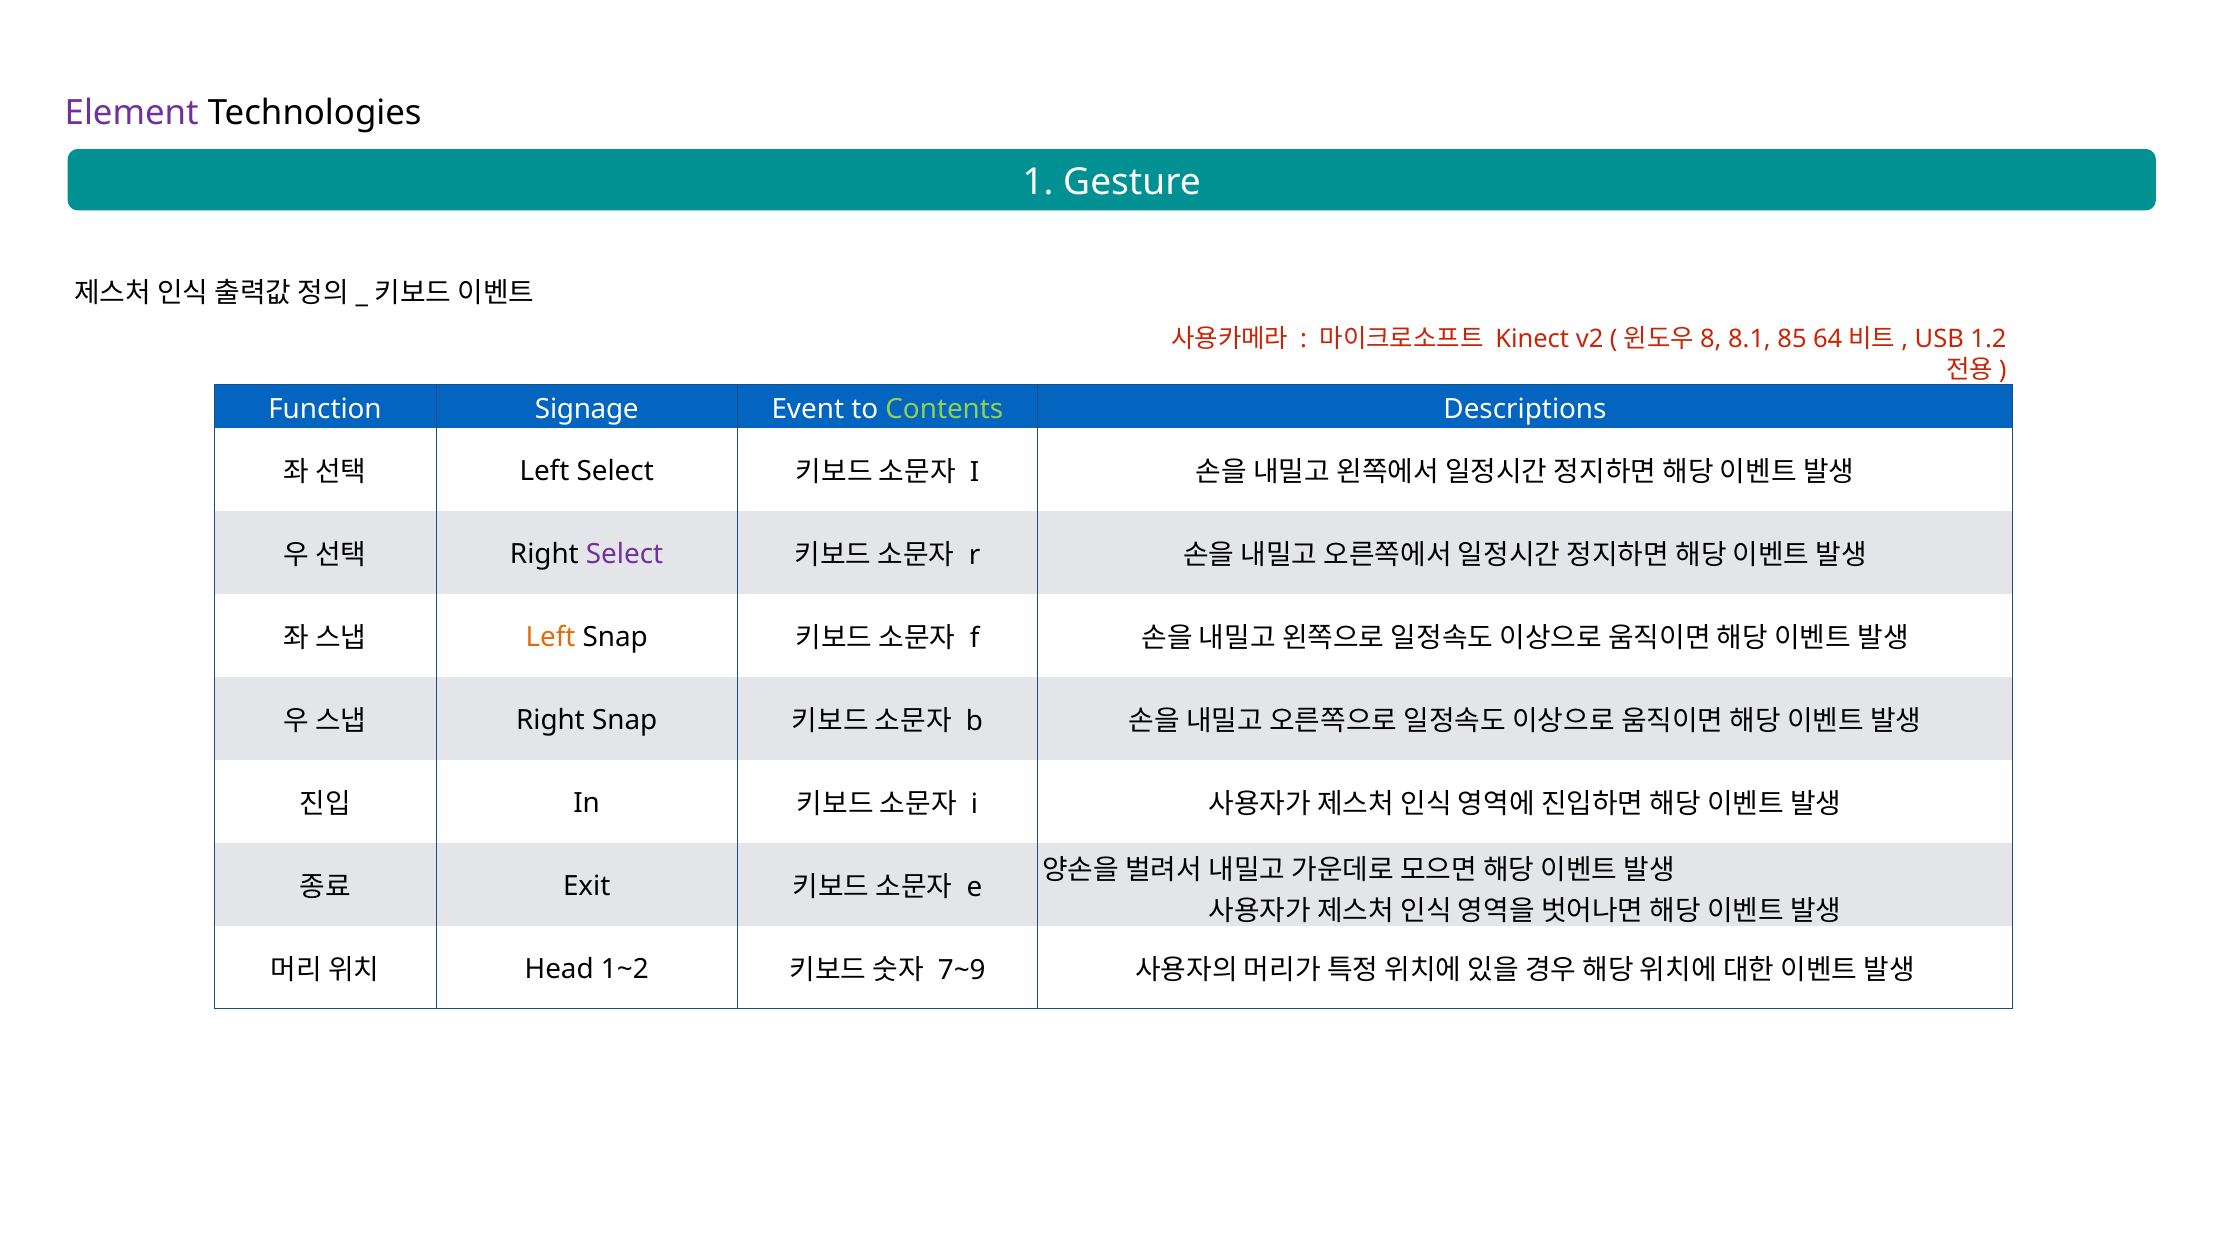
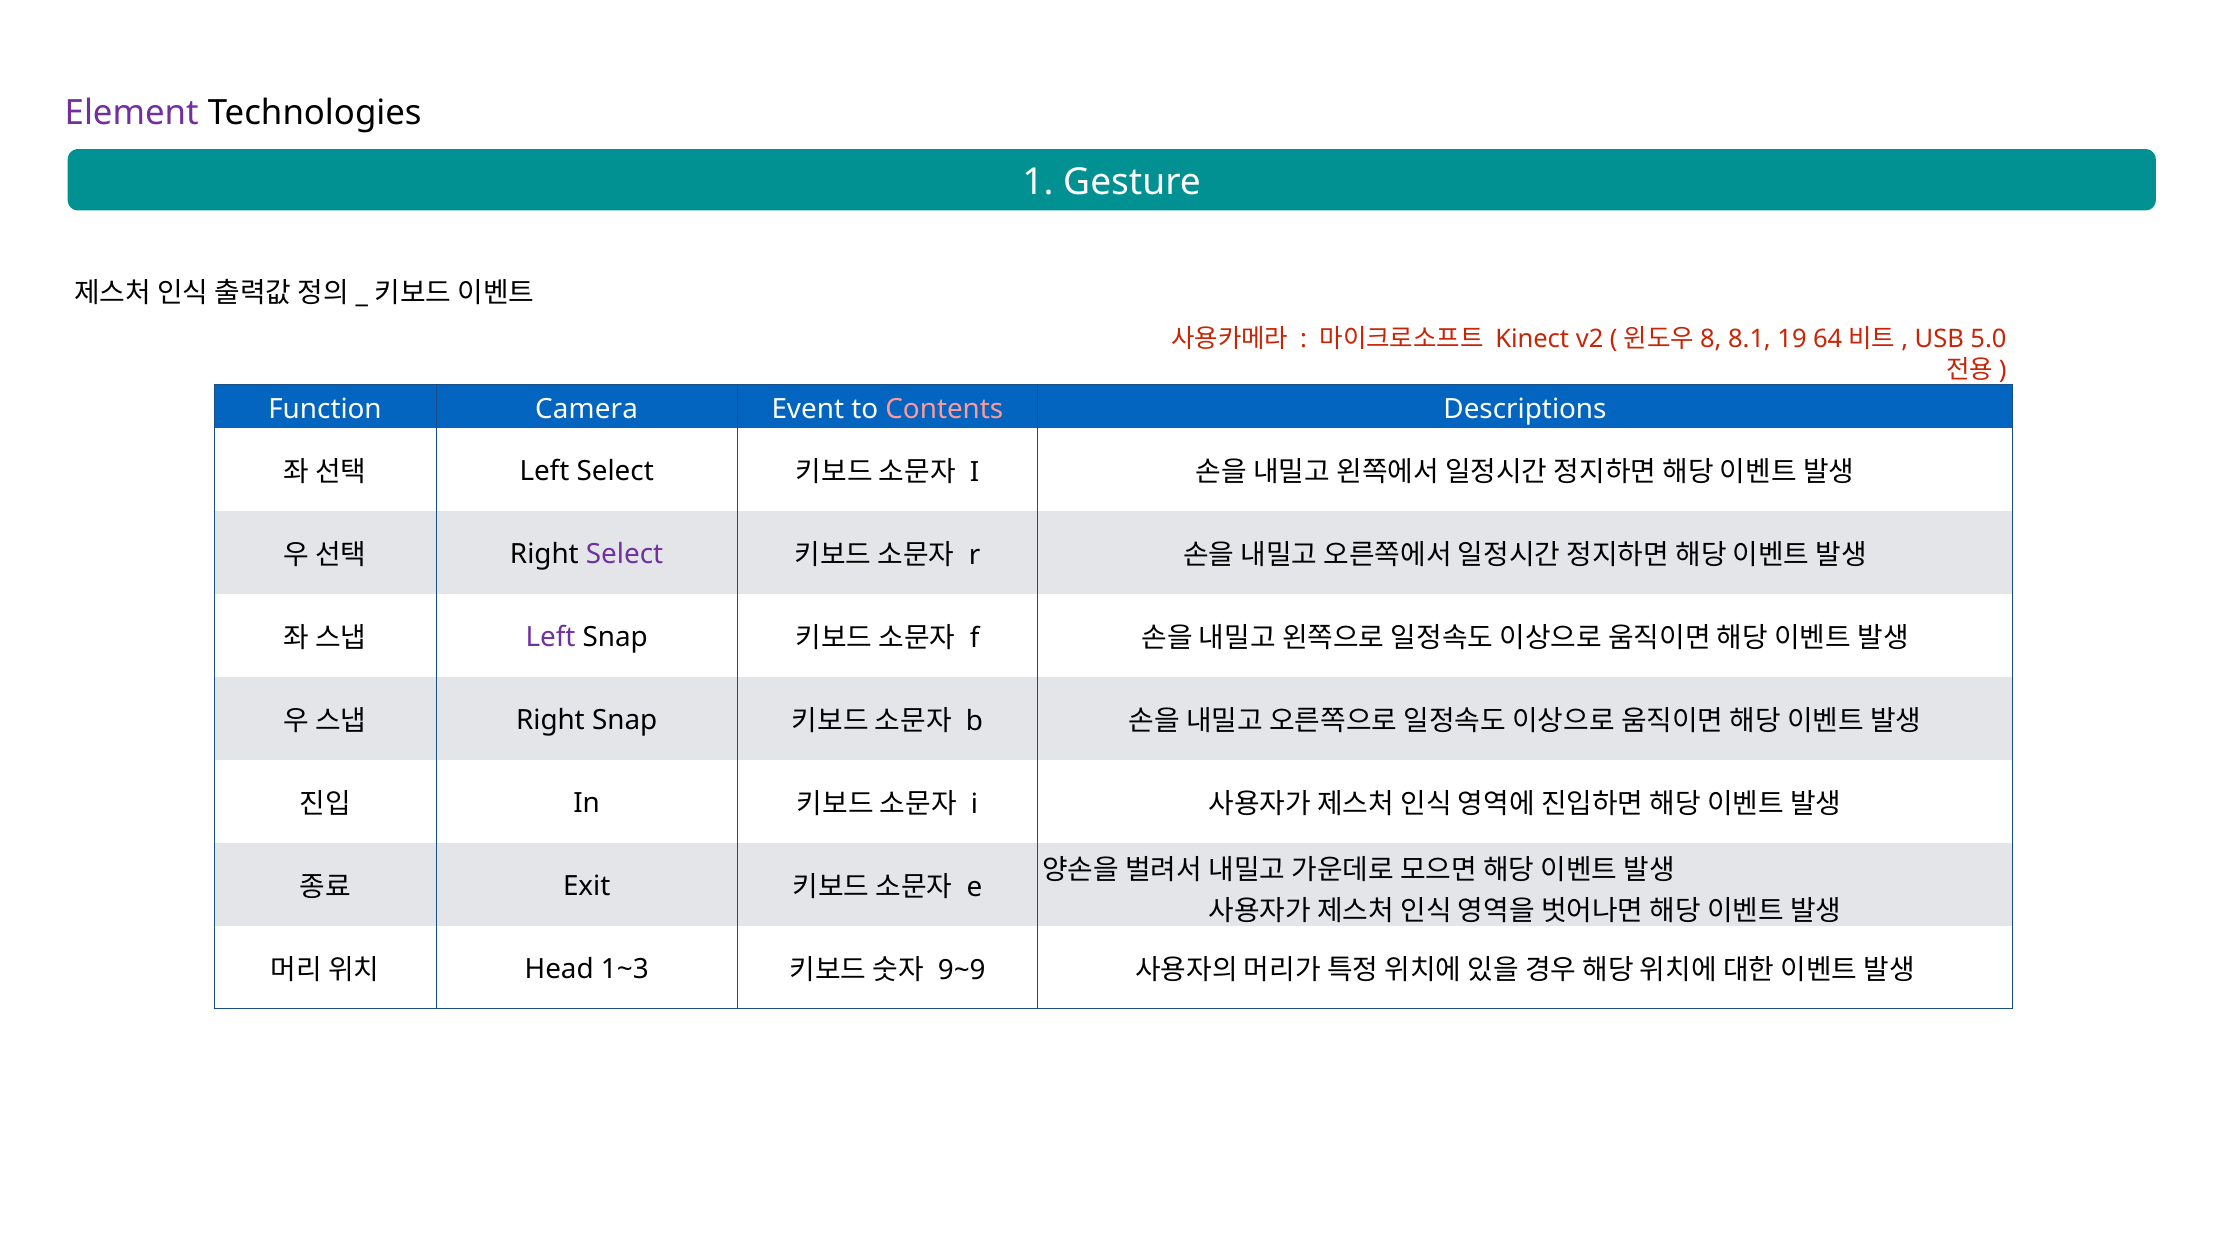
85: 85 -> 19
1.2: 1.2 -> 5.0
Signage: Signage -> Camera
Contents colour: light green -> pink
Left at (550, 637) colour: orange -> purple
1~2: 1~2 -> 1~3
7~9: 7~9 -> 9~9
